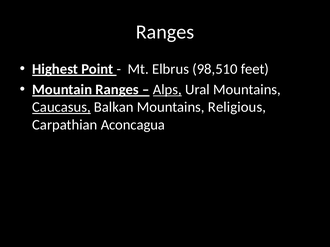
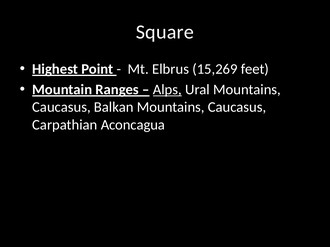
Ranges at (165, 32): Ranges -> Square
98,510: 98,510 -> 15,269
Caucasus at (61, 107) underline: present -> none
Balkan Mountains Religious: Religious -> Caucasus
